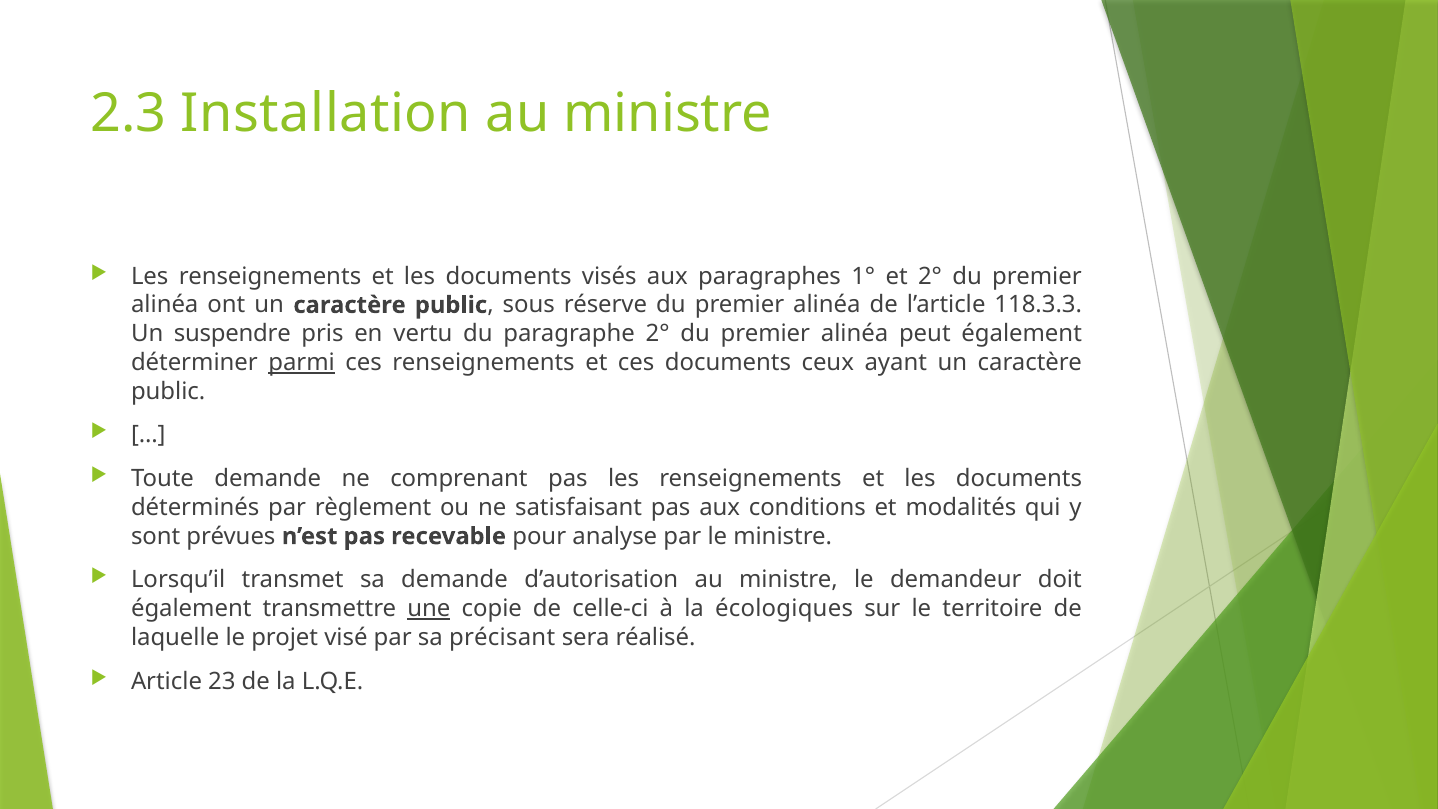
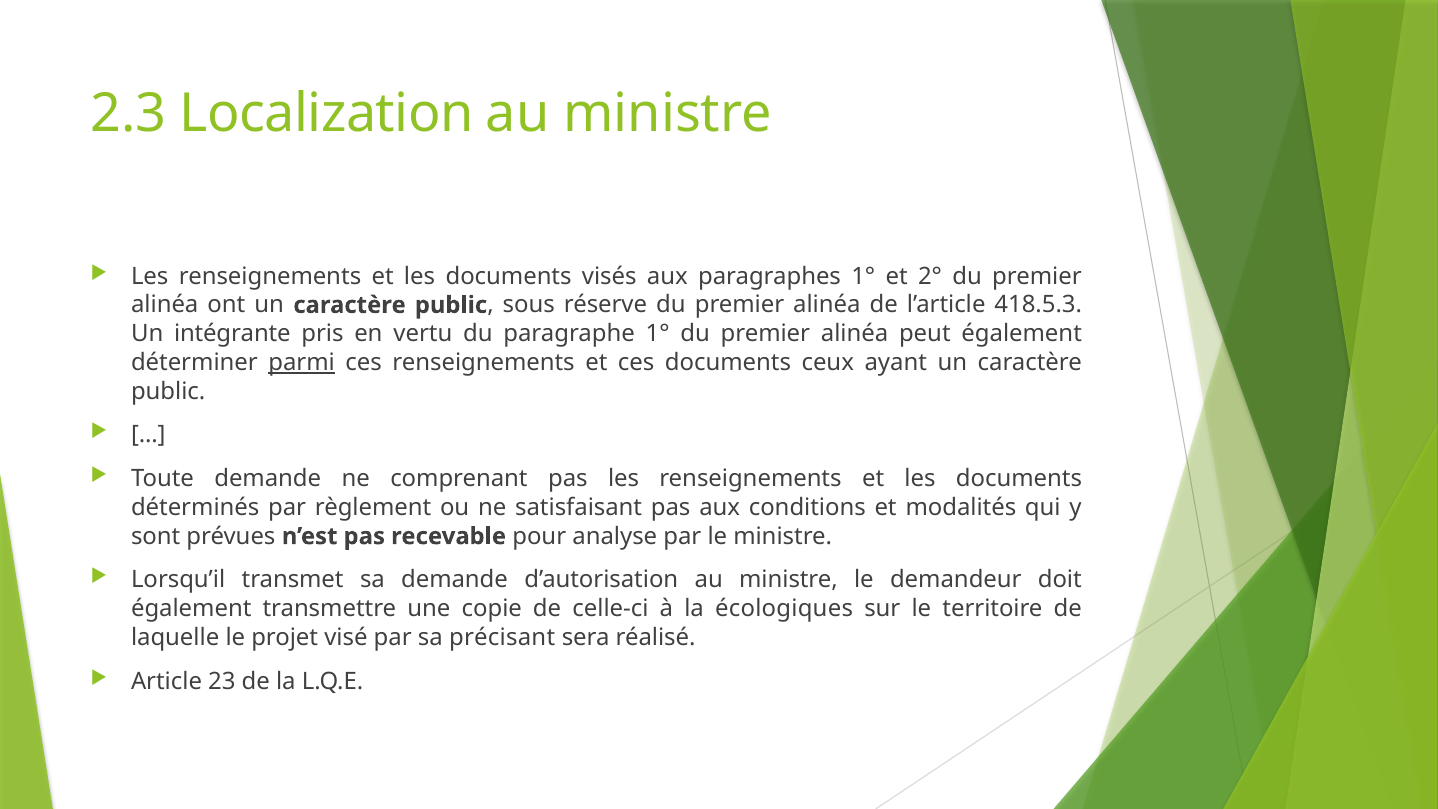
Installation: Installation -> Localization
118.3.3: 118.3.3 -> 418.5.3
suspendre: suspendre -> intégrante
paragraphe 2°: 2° -> 1°
une underline: present -> none
